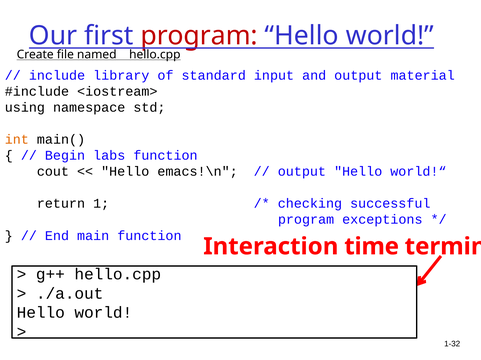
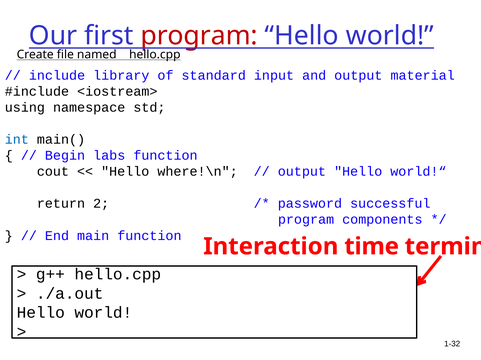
int colour: orange -> blue
emacs!\n: emacs!\n -> where!\n
1: 1 -> 2
checking: checking -> password
exceptions: exceptions -> components
